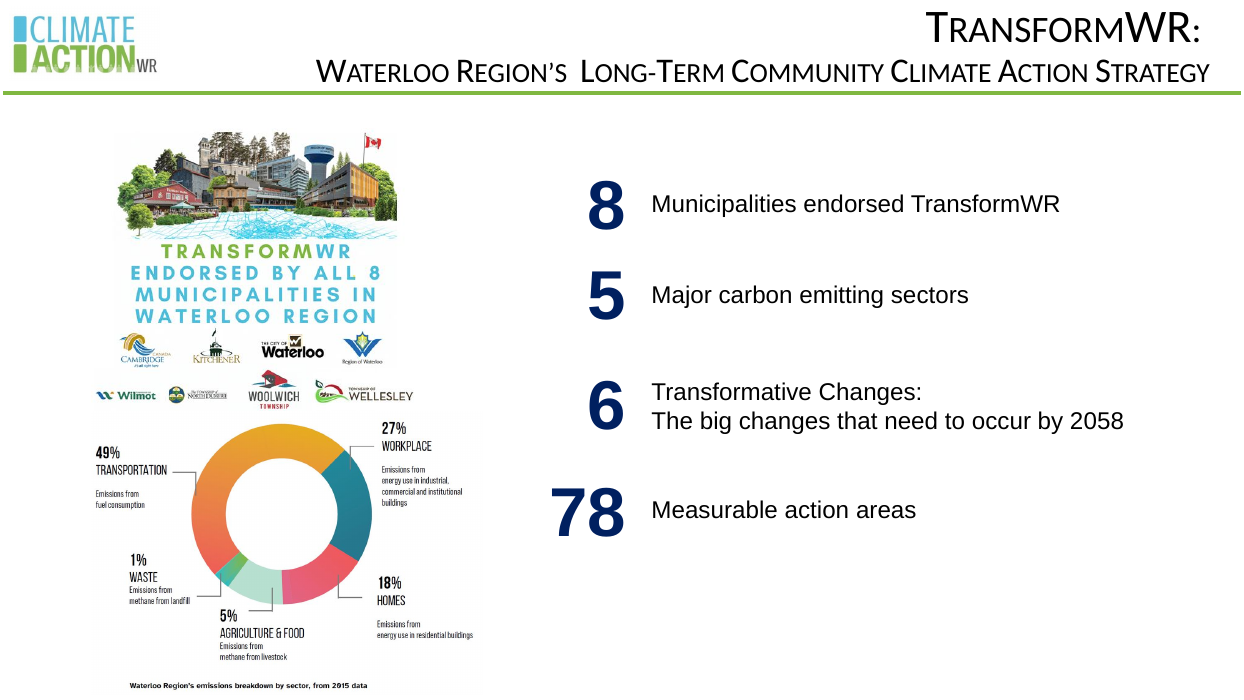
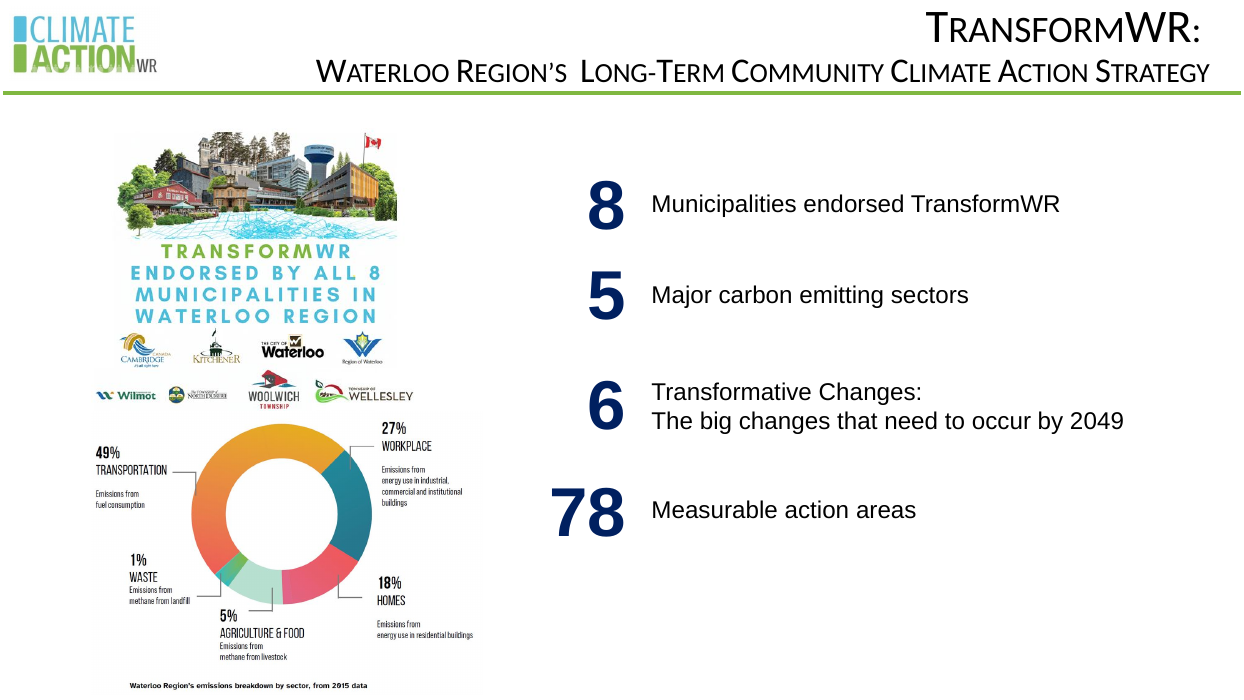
2058: 2058 -> 2049
